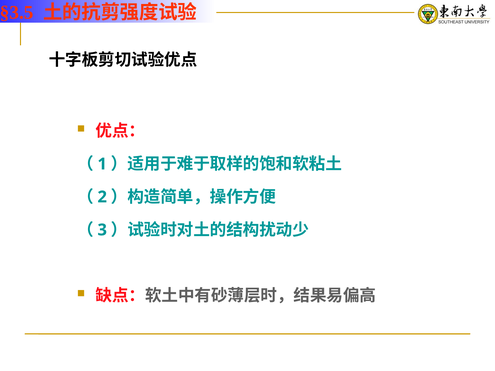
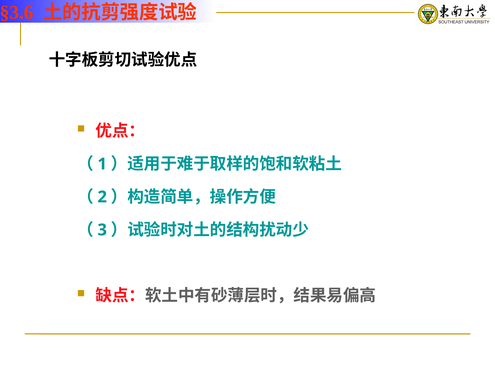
§3.5: §3.5 -> §3.6
